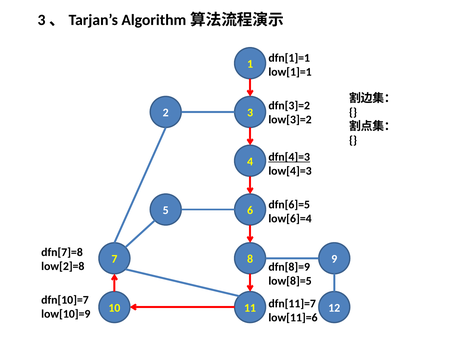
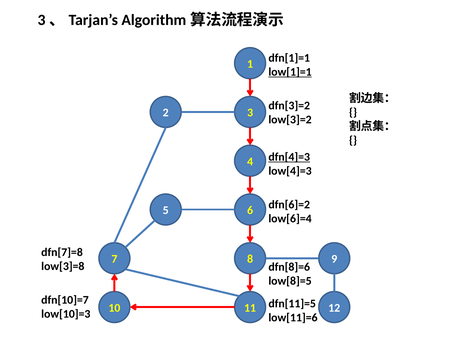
low[1]=1 underline: none -> present
dfn[6]=5: dfn[6]=5 -> dfn[6]=2
low[2]=8: low[2]=8 -> low[3]=8
dfn[8]=9: dfn[8]=9 -> dfn[8]=6
dfn[11]=7: dfn[11]=7 -> dfn[11]=5
low[10]=9: low[10]=9 -> low[10]=3
